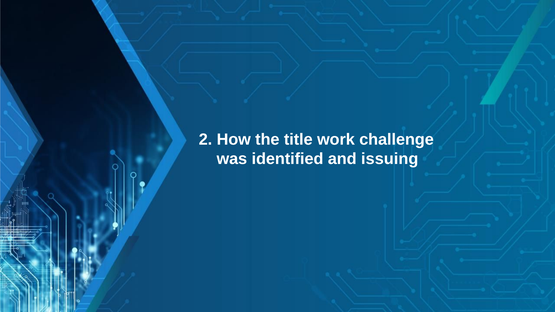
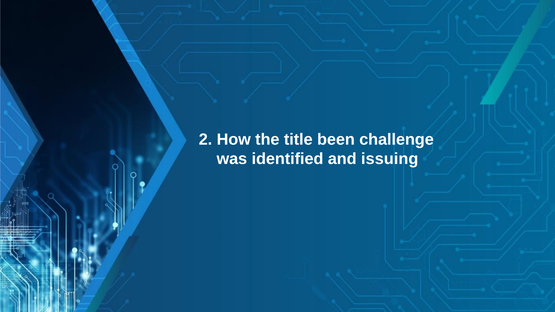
work: work -> been
